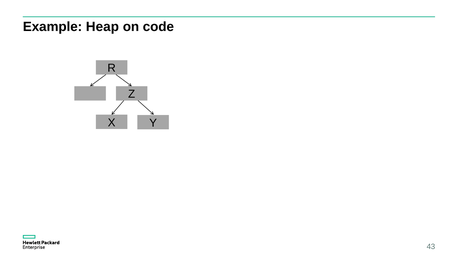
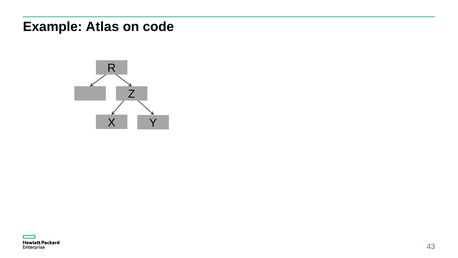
Heap: Heap -> Atlas
